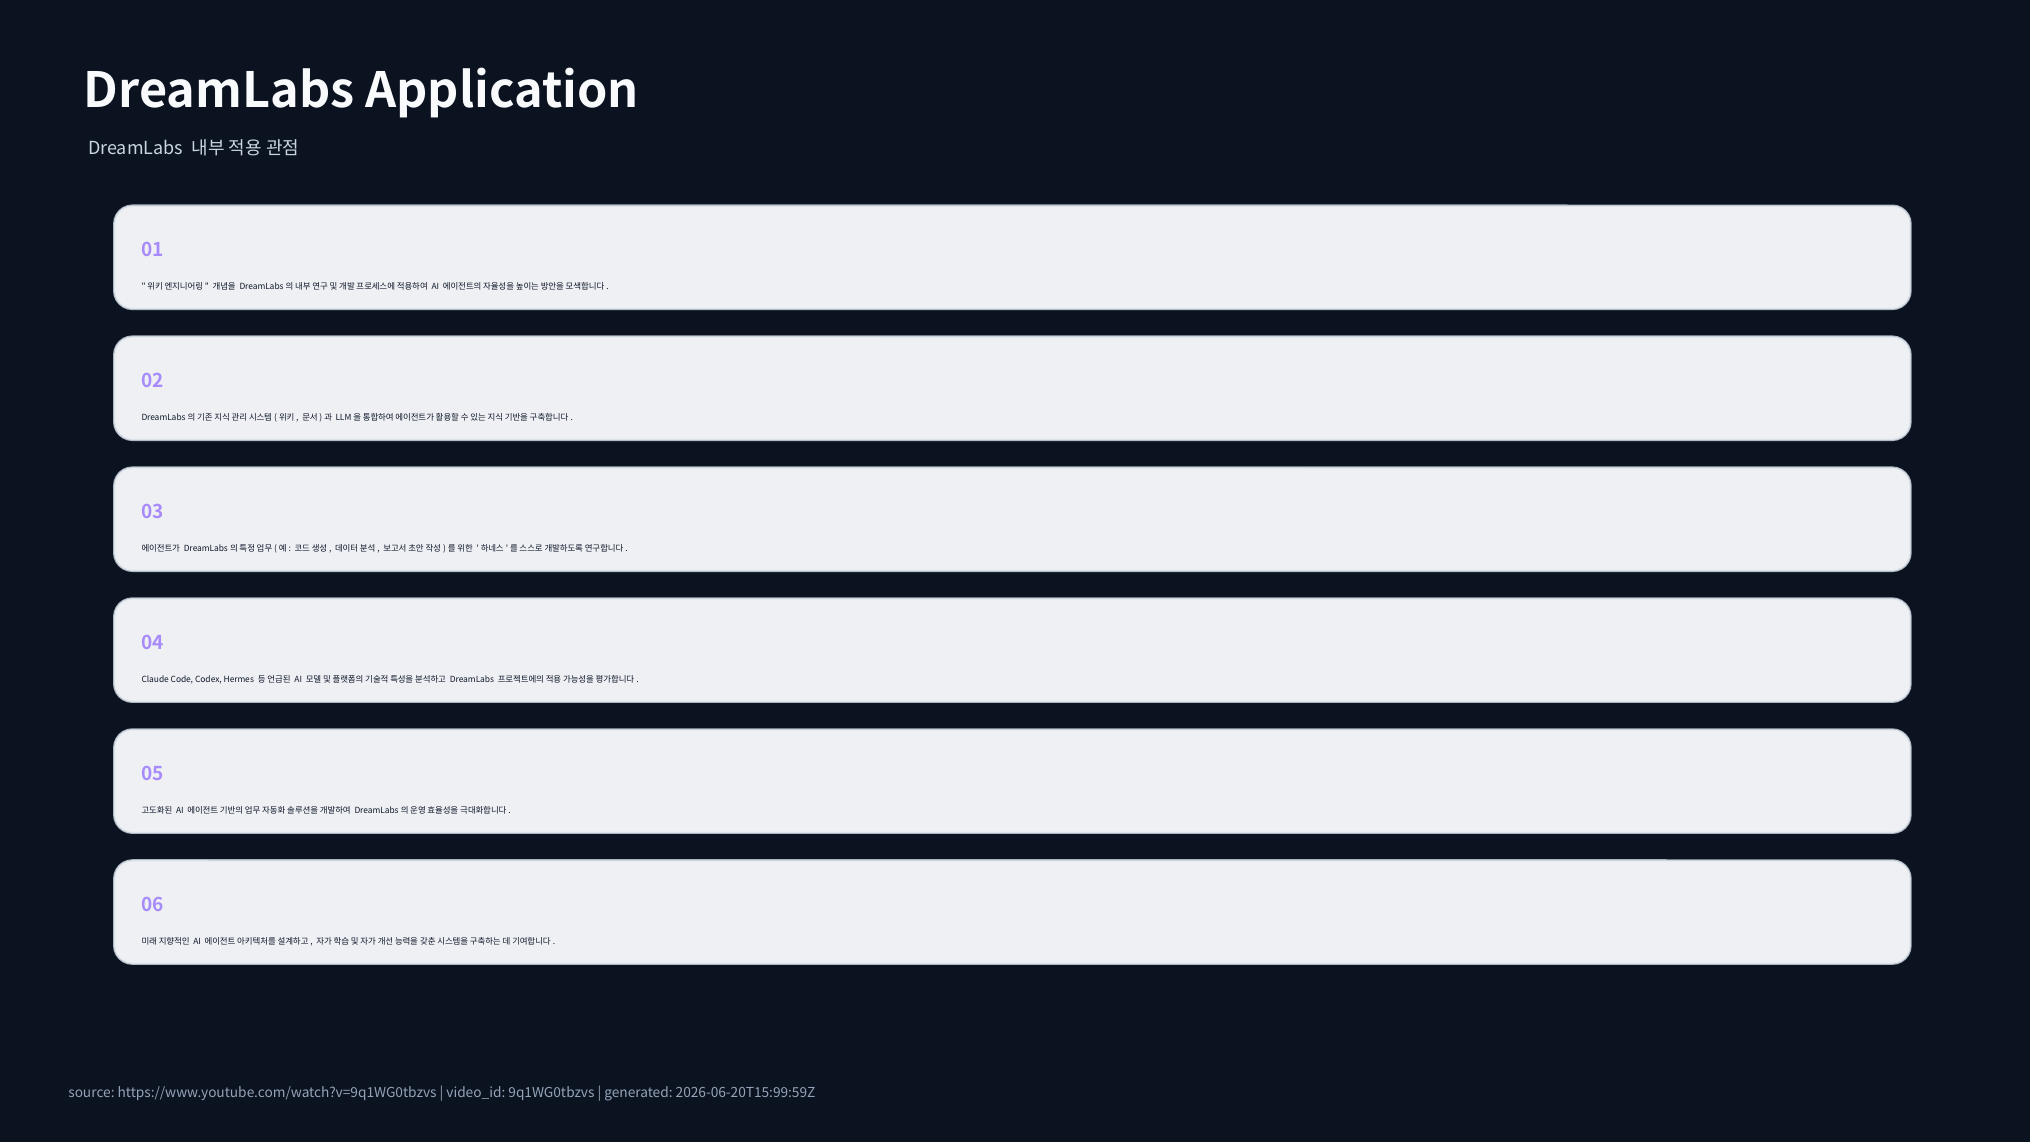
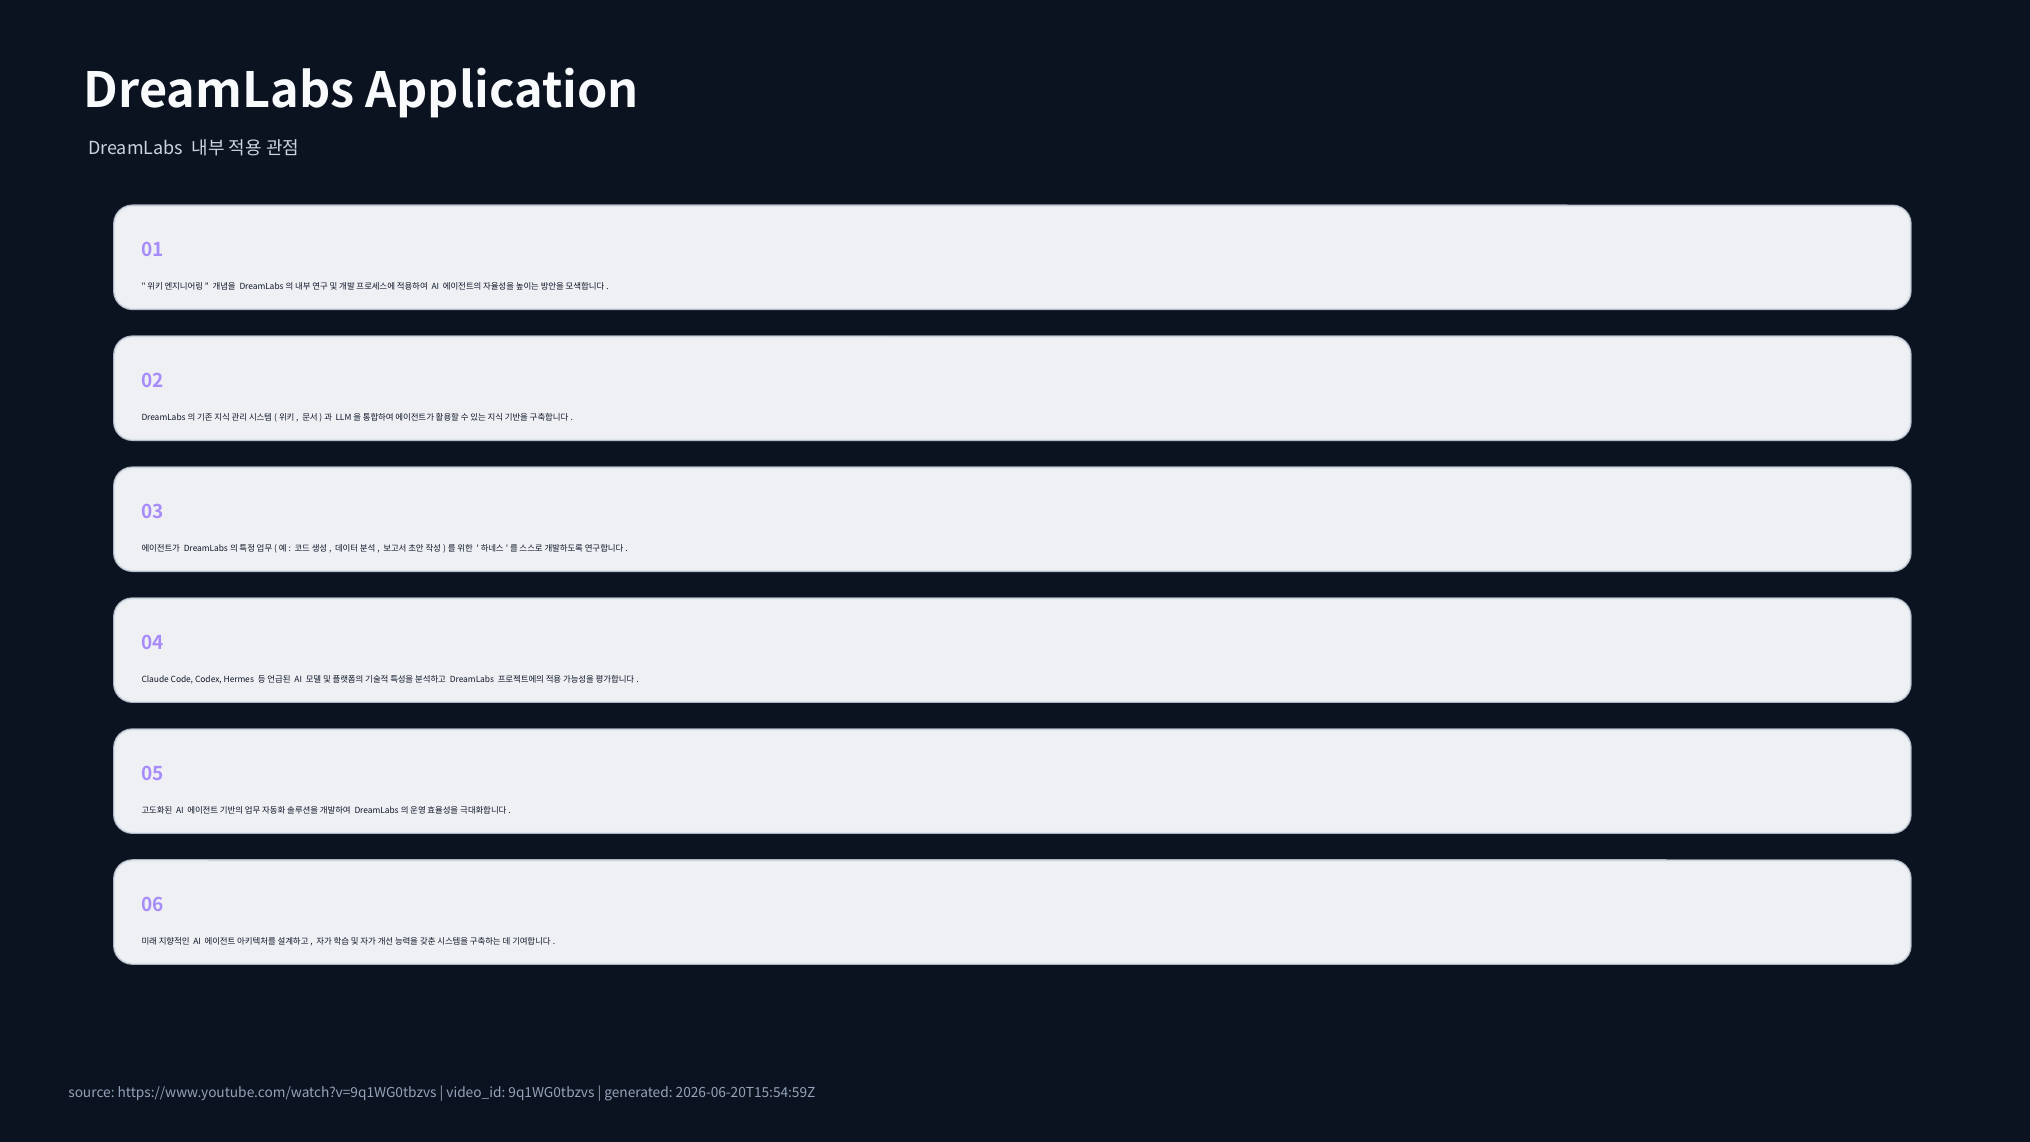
2026-06-20T15:99:59Z: 2026-06-20T15:99:59Z -> 2026-06-20T15:54:59Z
